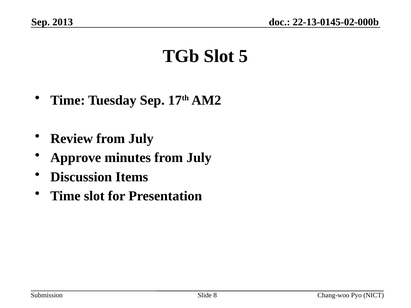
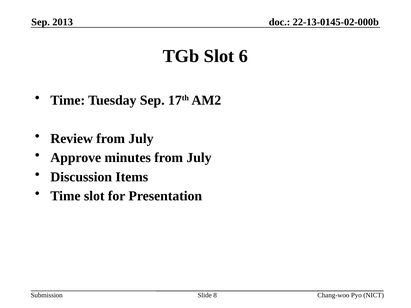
5: 5 -> 6
